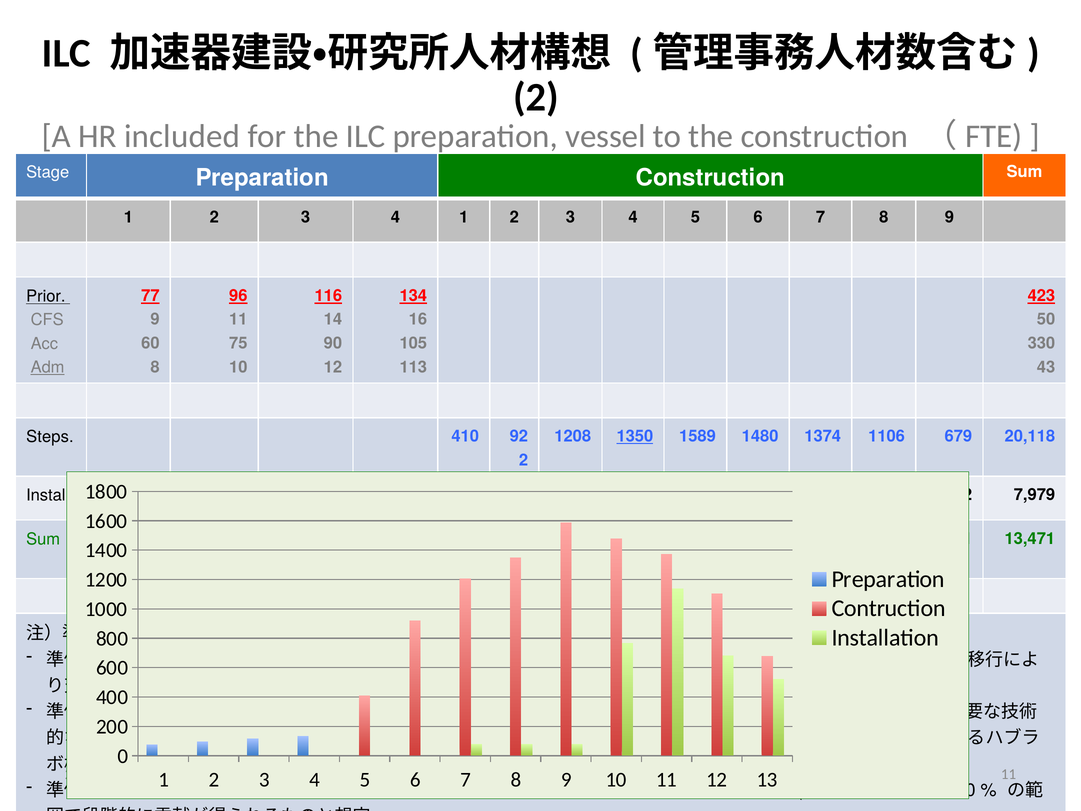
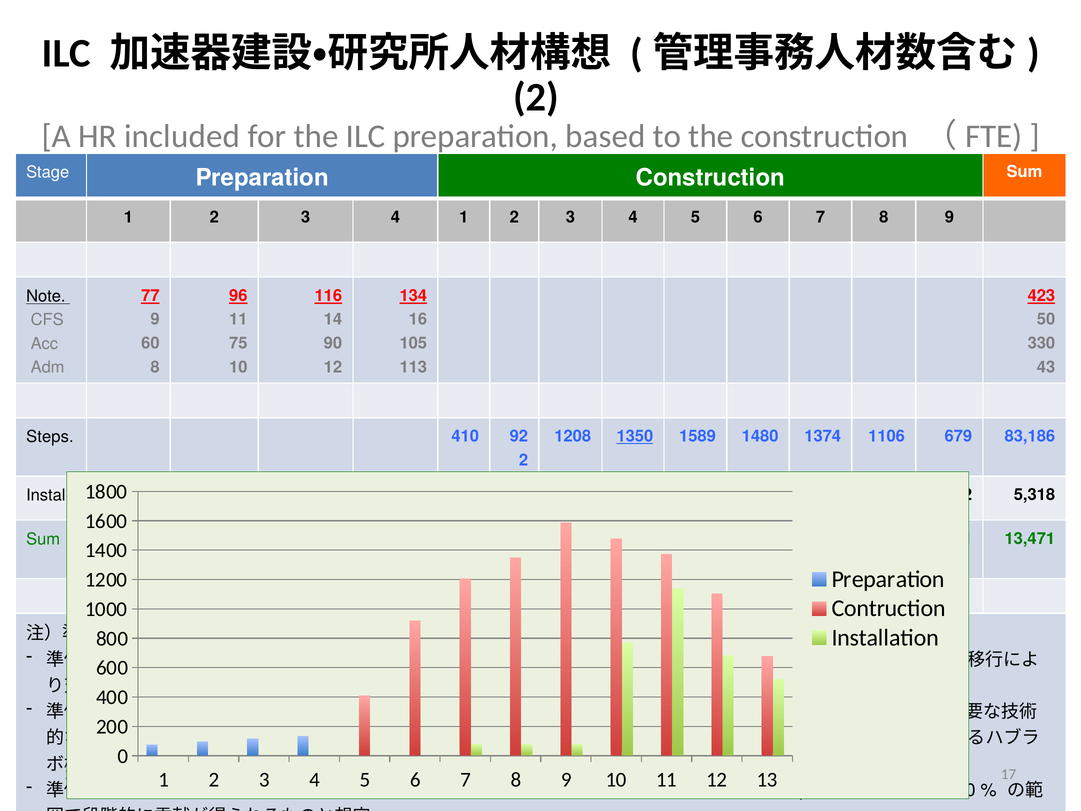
vessel: vessel -> based
Prior: Prior -> Note
Adm underline: present -> none
20,118: 20,118 -> 83,186
7,979: 7,979 -> 5,318
11 at (1009, 774): 11 -> 17
